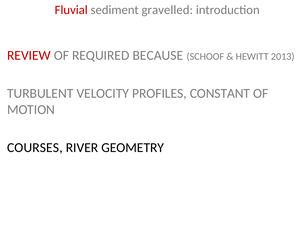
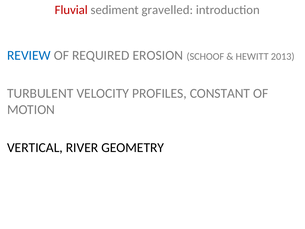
REVIEW colour: red -> blue
BECAUSE: BECAUSE -> EROSION
COURSES: COURSES -> VERTICAL
